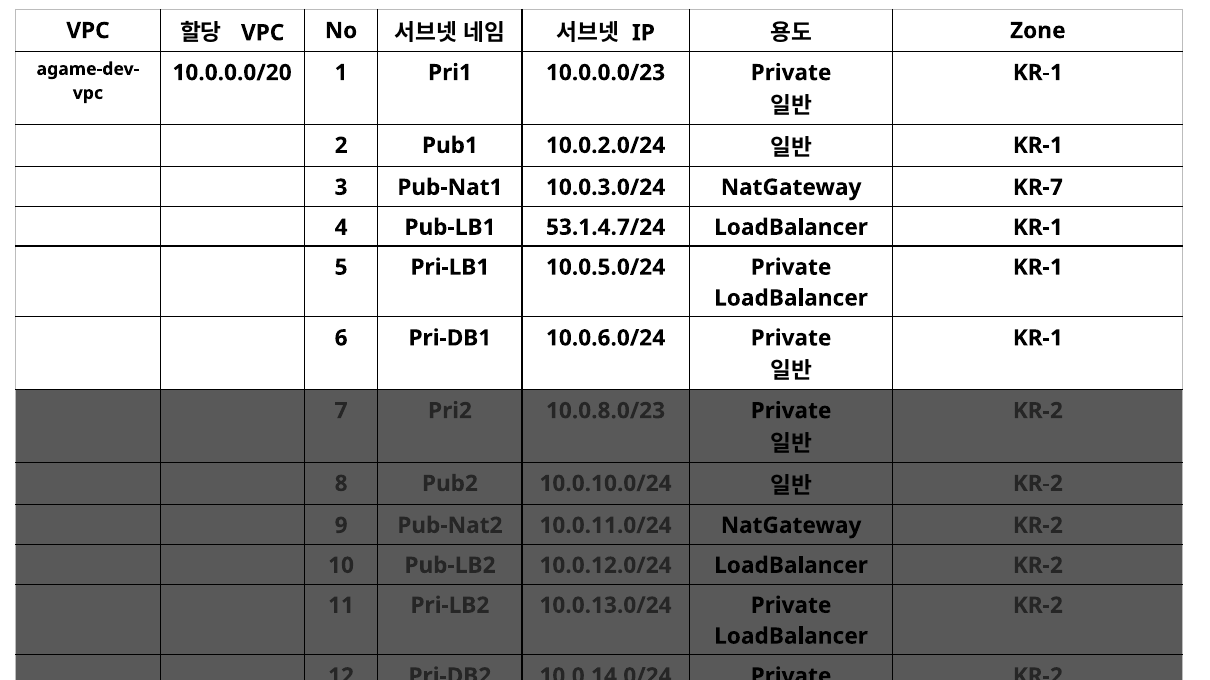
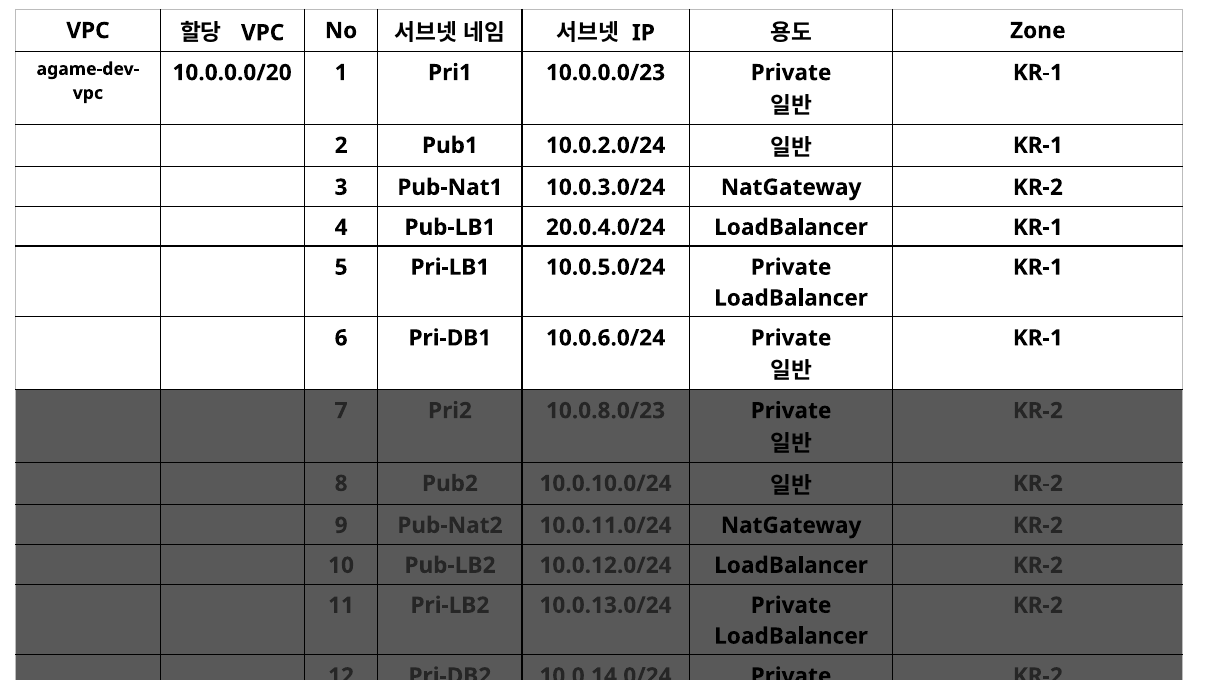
10.0.3.0/24 NatGateway KR-7: KR-7 -> KR-2
53.1.4.7/24: 53.1.4.7/24 -> 20.0.4.0/24
